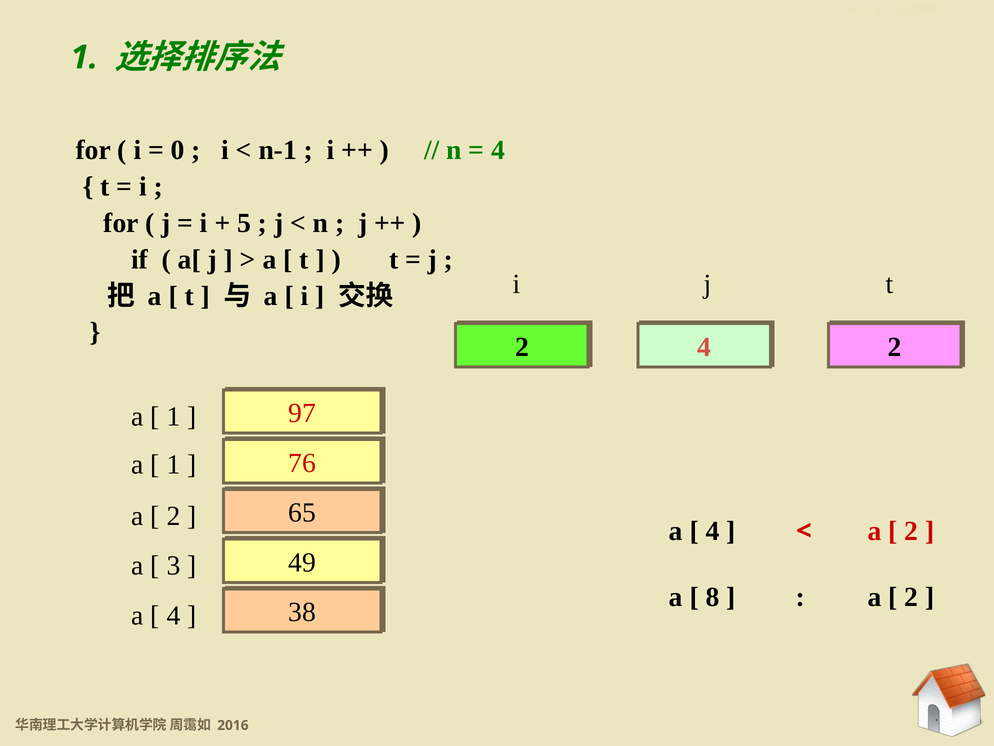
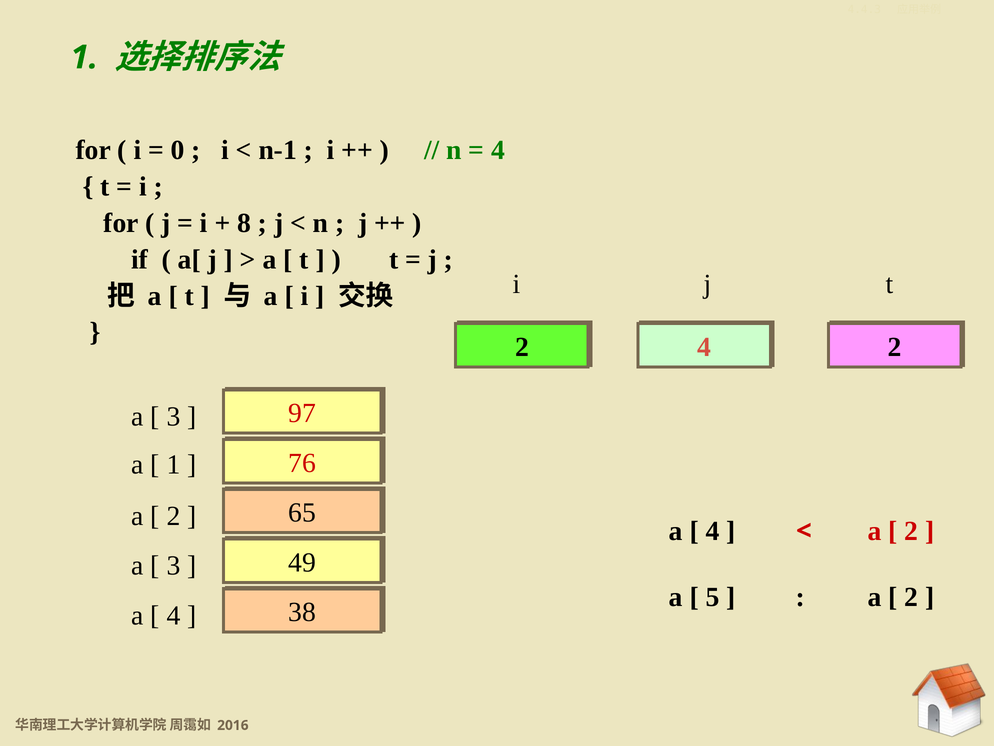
5: 5 -> 8
1 at (174, 416): 1 -> 3
8: 8 -> 5
